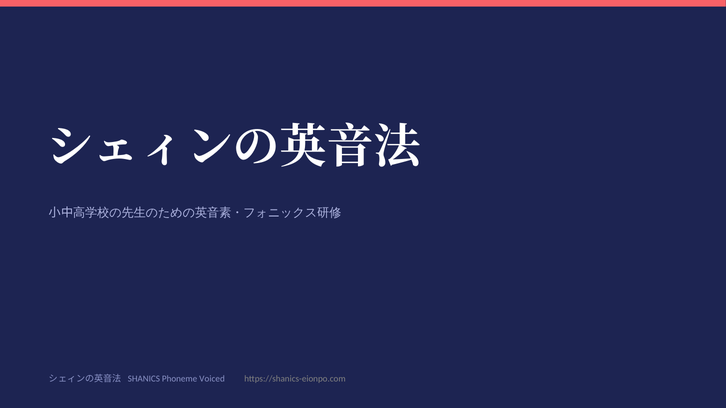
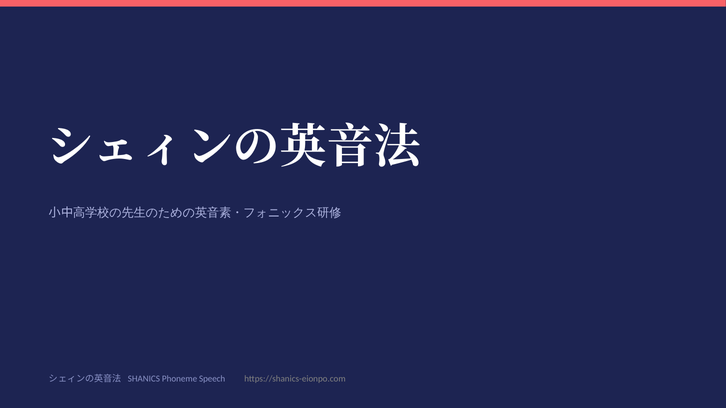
Voiced: Voiced -> Speech
